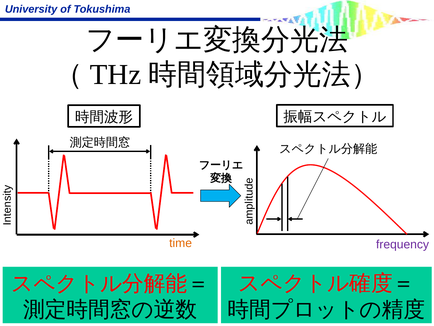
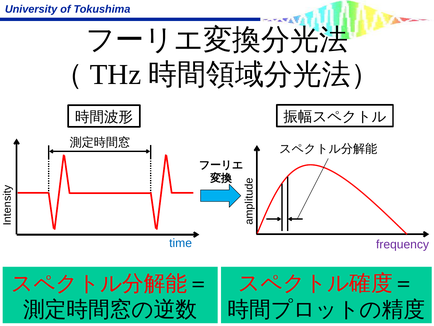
time colour: orange -> blue
